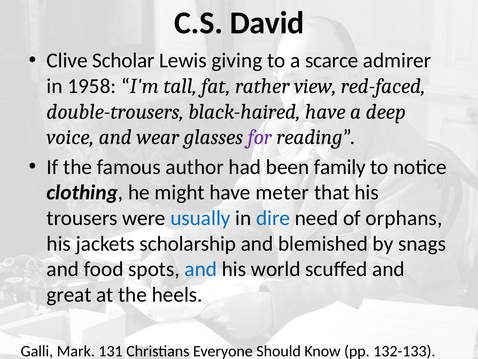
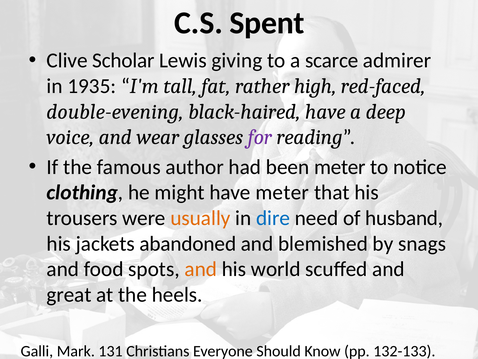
David: David -> Spent
1958: 1958 -> 1935
view: view -> high
double-trousers: double-trousers -> double-evening
been family: family -> meter
usually colour: blue -> orange
orphans: orphans -> husband
scholarship: scholarship -> abandoned
and at (201, 269) colour: blue -> orange
